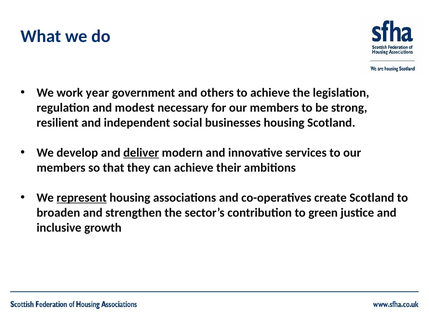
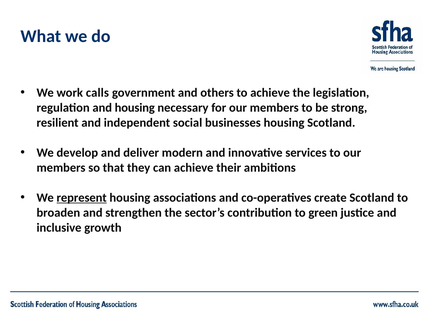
year: year -> calls
and modest: modest -> housing
deliver underline: present -> none
